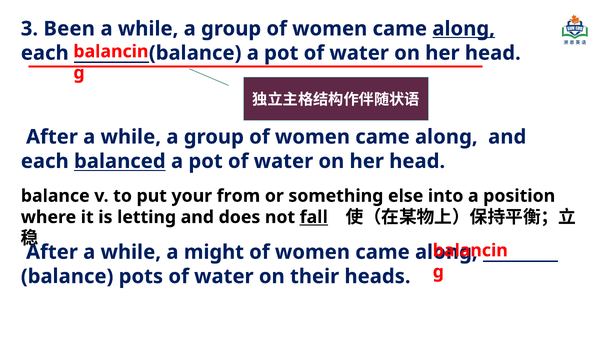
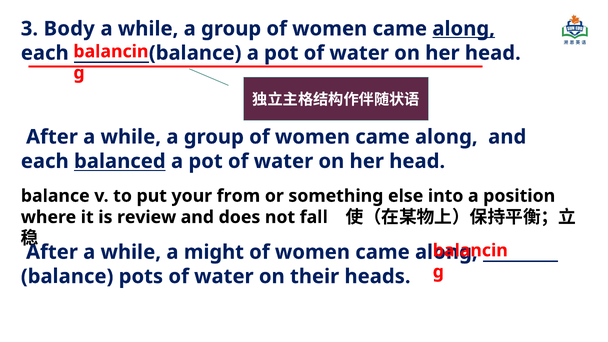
Been: Been -> Body
letting: letting -> review
fall underline: present -> none
